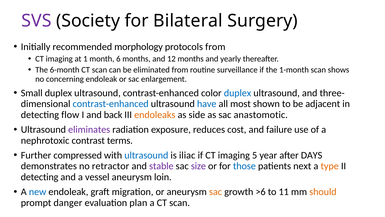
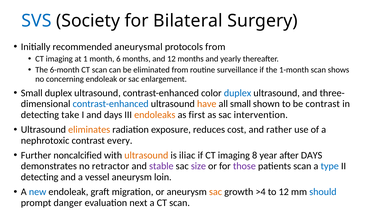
SVS colour: purple -> blue
morphology: morphology -> aneurysmal
have colour: blue -> orange
all most: most -> small
be adjacent: adjacent -> contrast
flow: flow -> take
and back: back -> days
side: side -> first
anastomotic: anastomotic -> intervention
eliminates colour: purple -> orange
failure: failure -> rather
terms: terms -> every
compressed: compressed -> noncalcified
ultrasound at (146, 155) colour: blue -> orange
5: 5 -> 8
those colour: blue -> purple
patients next: next -> scan
type colour: orange -> blue
>6: >6 -> >4
to 11: 11 -> 12
should colour: orange -> blue
plan: plan -> next
